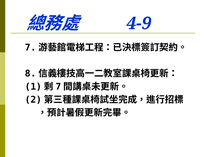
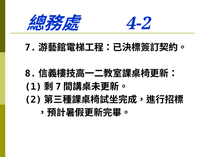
4-9: 4-9 -> 4-2
